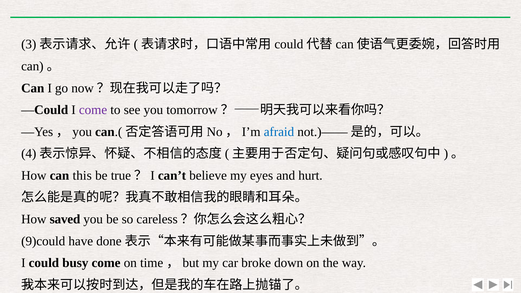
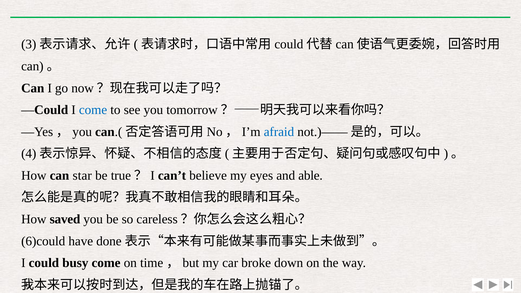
come at (93, 110) colour: purple -> blue
this: this -> star
hurt: hurt -> able
9)could: 9)could -> 6)could
